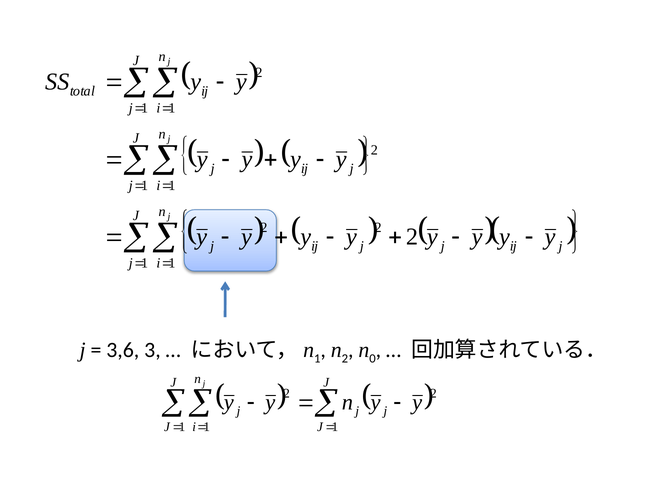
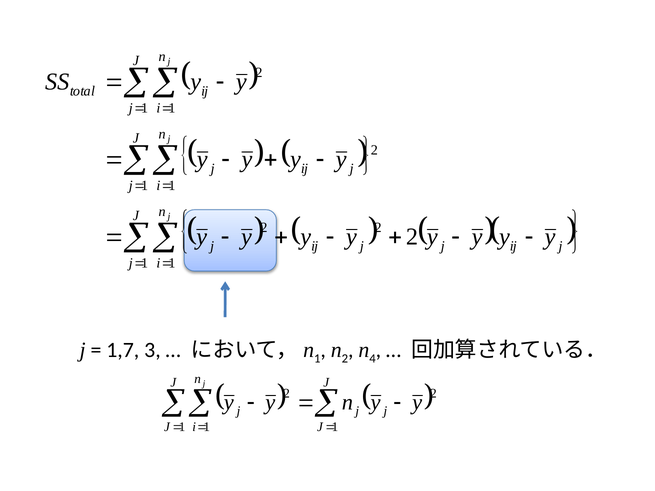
3,6: 3,6 -> 1,7
0: 0 -> 4
